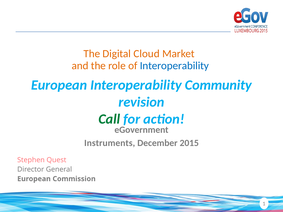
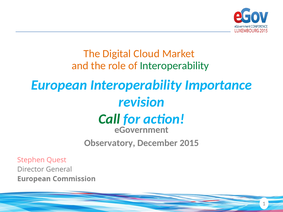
Interoperability at (174, 66) colour: blue -> green
Community: Community -> Importance
Instruments: Instruments -> Observatory
